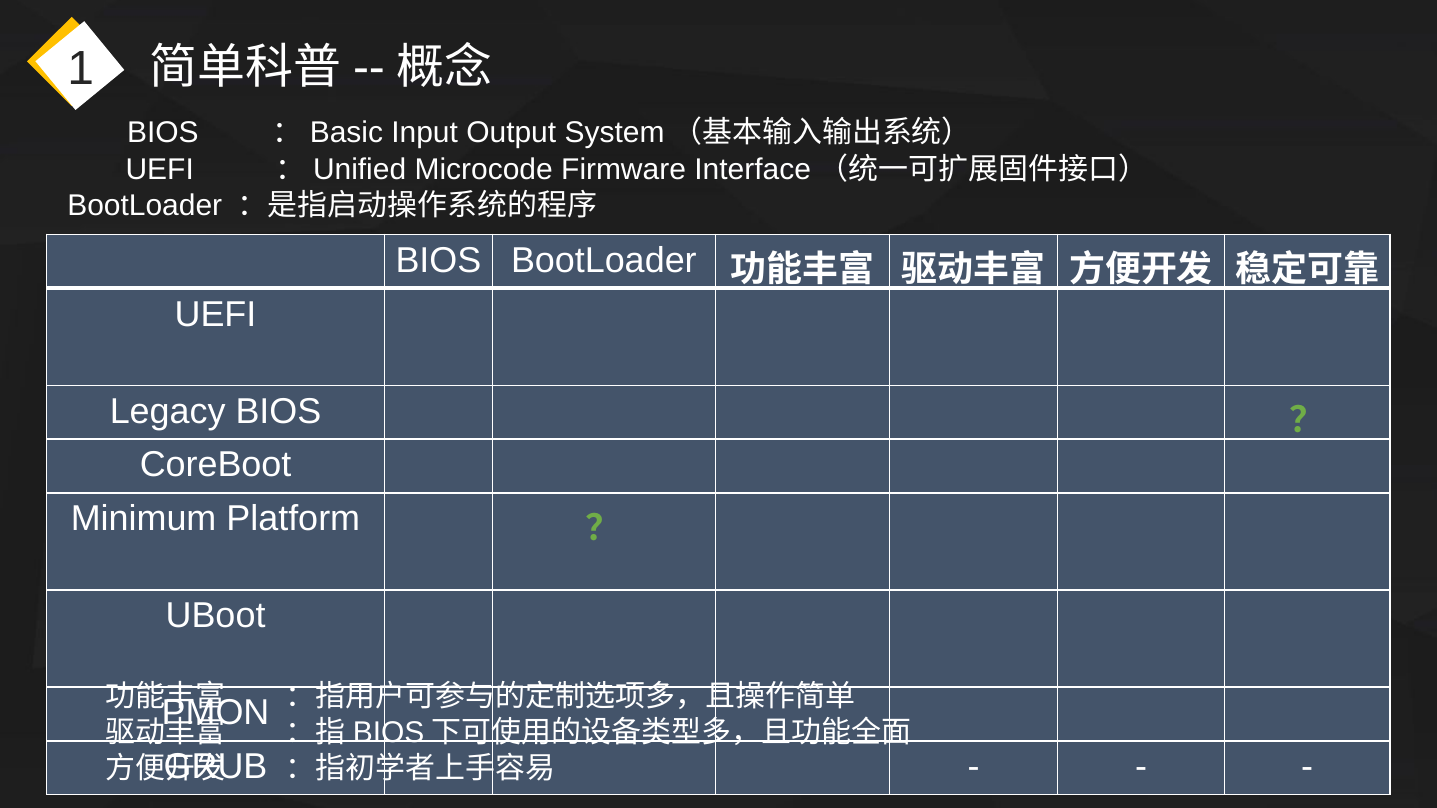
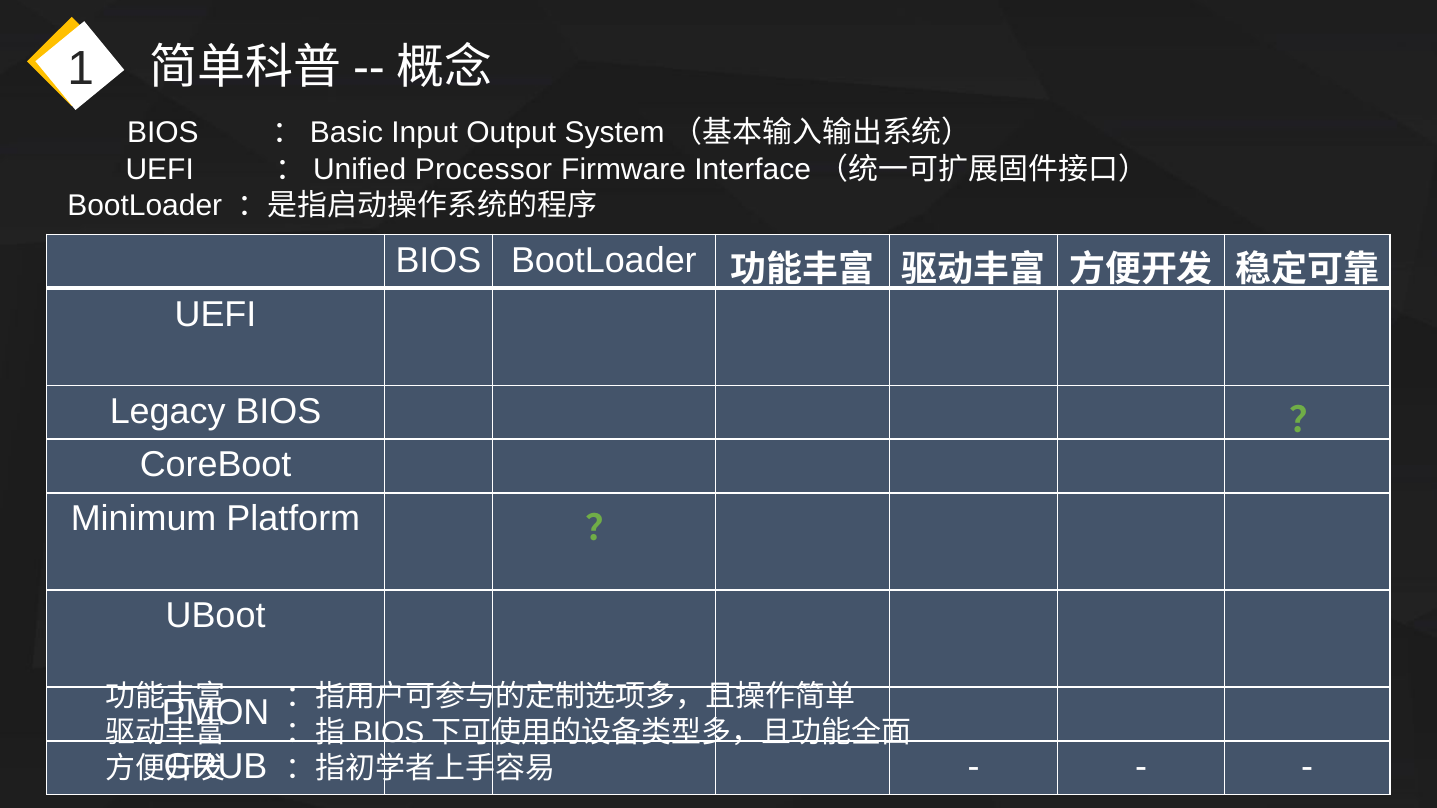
Microcode: Microcode -> Processor
